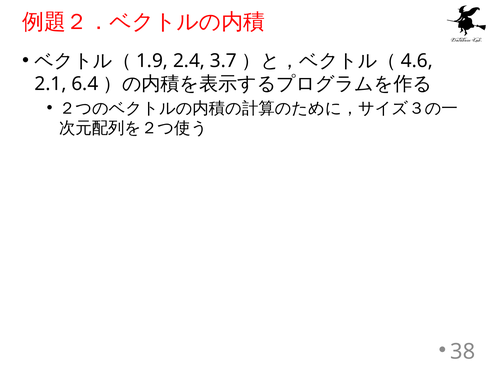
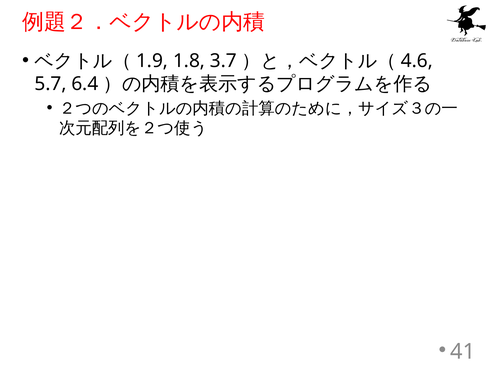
2.4: 2.4 -> 1.8
2.1: 2.1 -> 5.7
38: 38 -> 41
